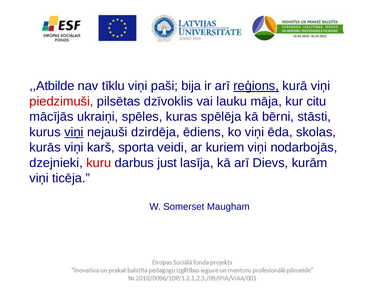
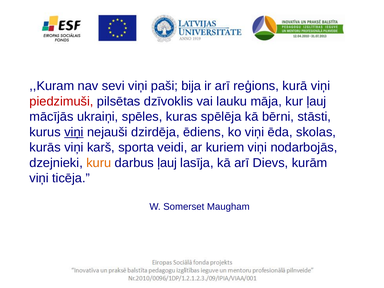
,,Atbilde: ,,Atbilde -> ,,Kuram
tīklu: tīklu -> sevi
reģions underline: present -> none
kur citu: citu -> ļauj
kuru colour: red -> orange
darbus just: just -> ļauj
